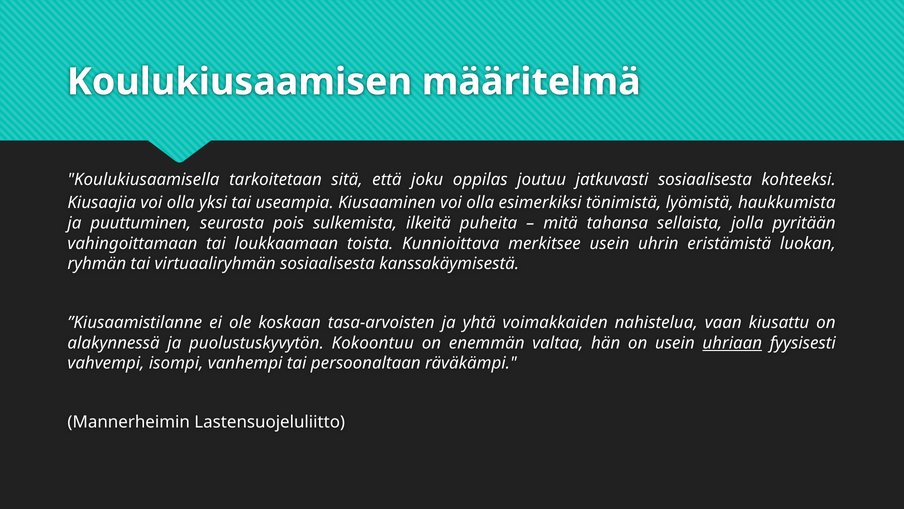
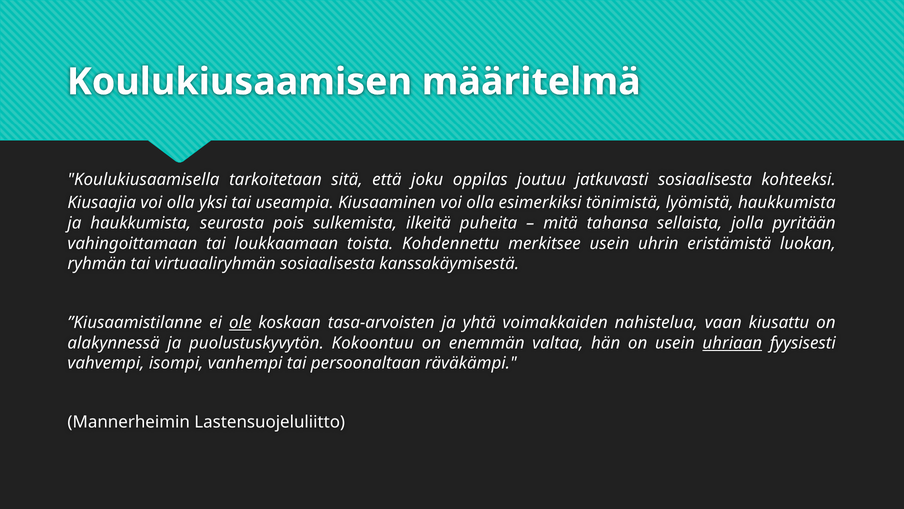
ja puuttuminen: puuttuminen -> haukkumista
Kunnioittava: Kunnioittava -> Kohdennettu
ole underline: none -> present
